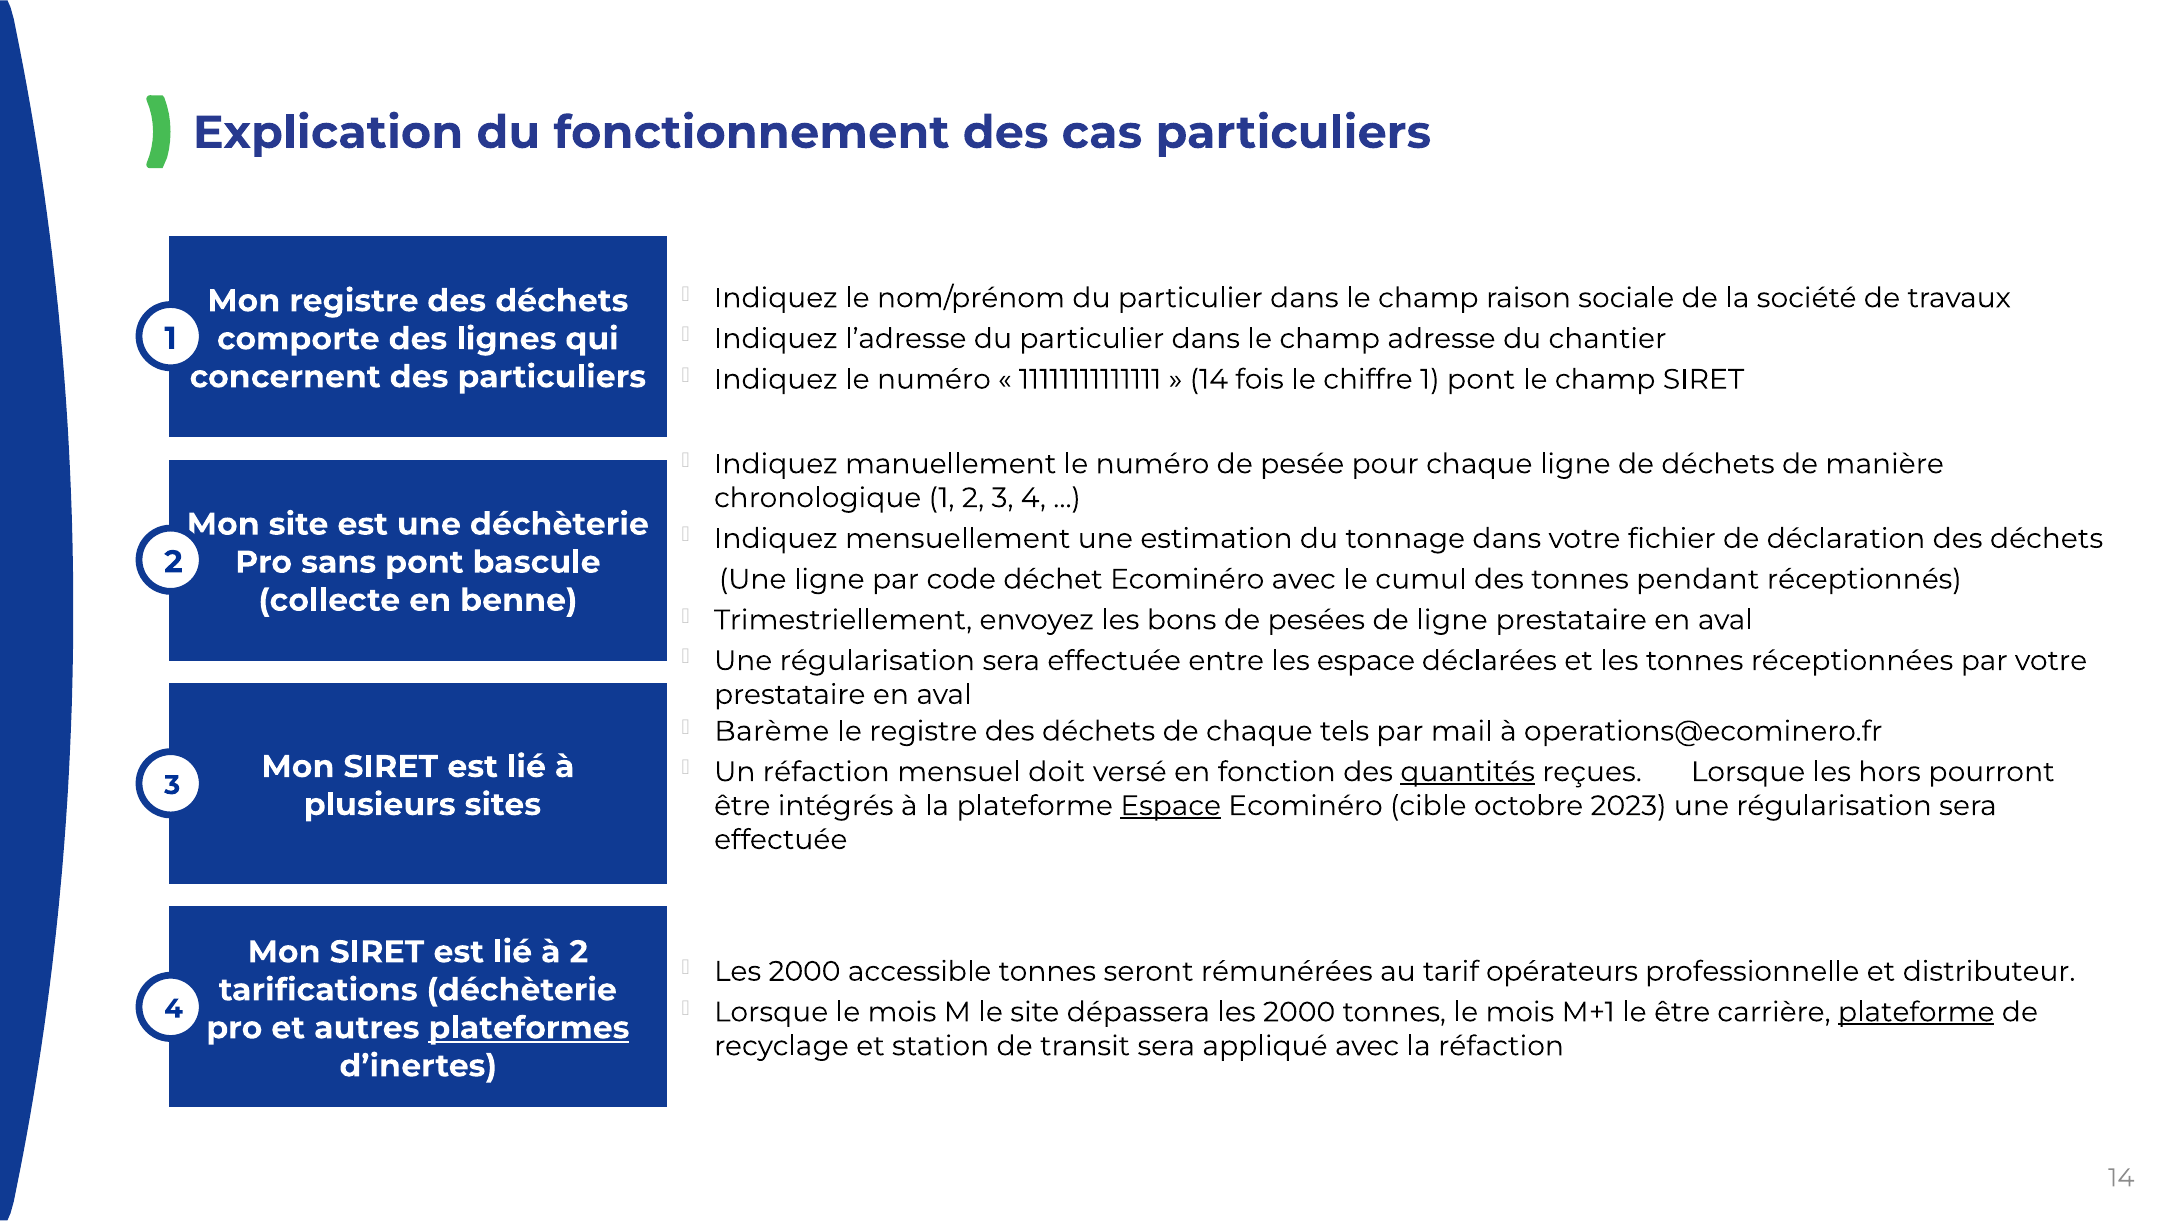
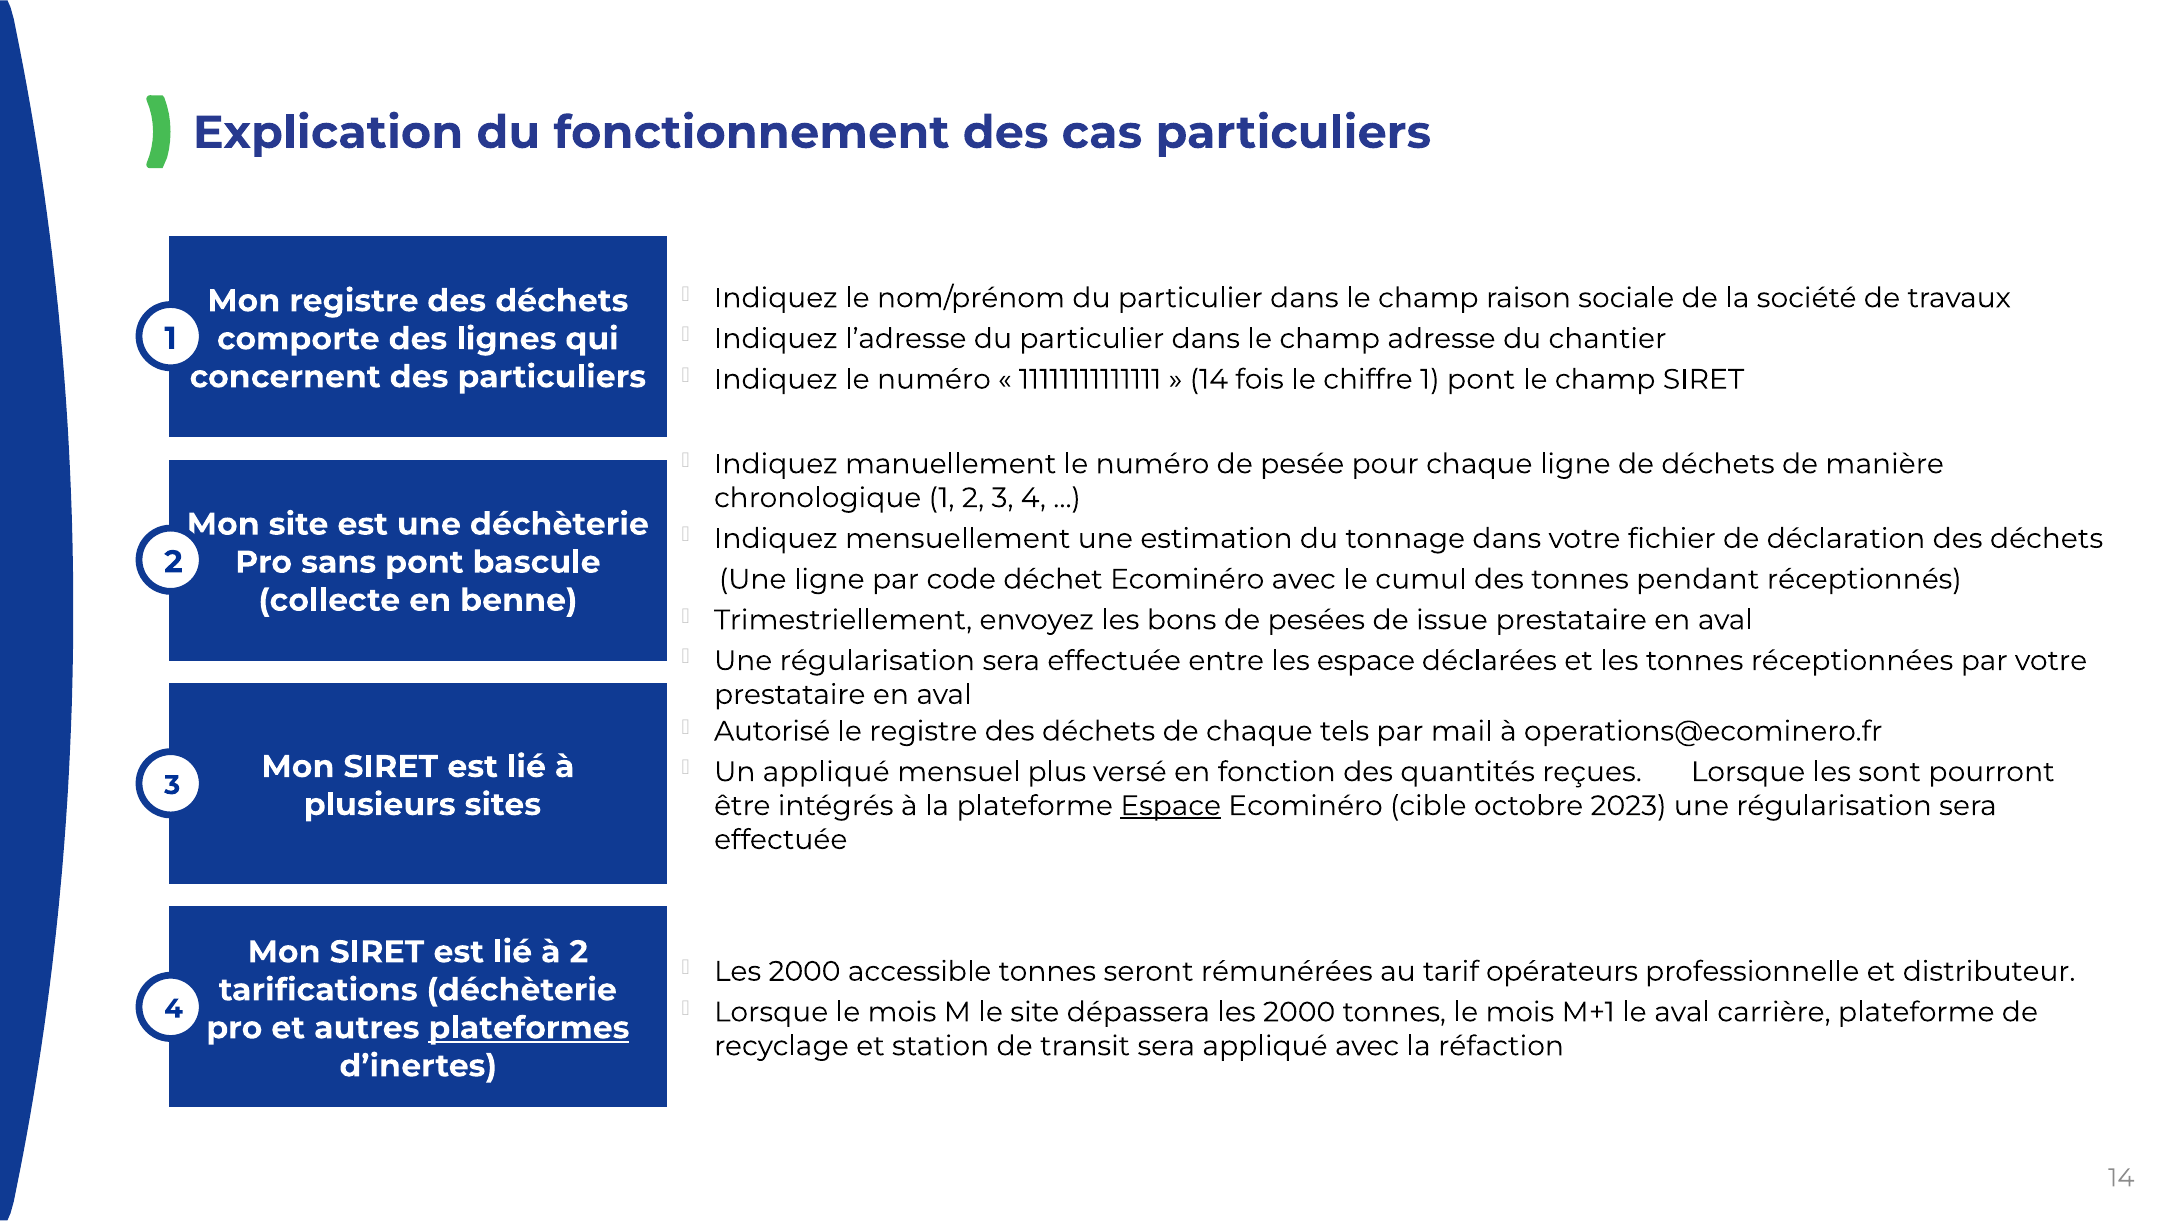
de ligne: ligne -> issue
Barème: Barème -> Autorisé
Un réfaction: réfaction -> appliqué
doit: doit -> plus
quantités underline: present -> none
hors: hors -> sont
le être: être -> aval
plateforme at (1916, 1012) underline: present -> none
